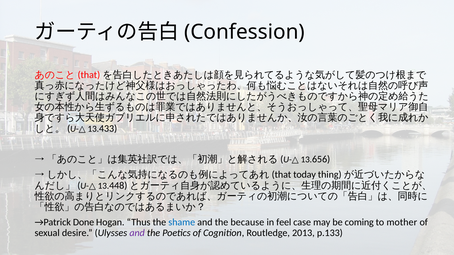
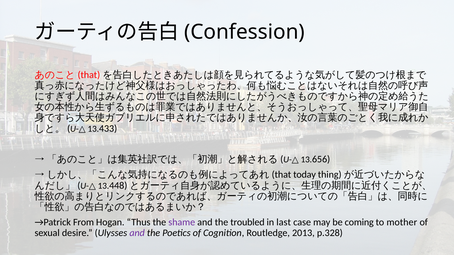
Done: Done -> From
shame colour: blue -> purple
because: because -> troubled
feel: feel -> last
p.133: p.133 -> p.328
